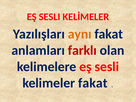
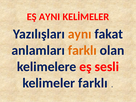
SESLI at (50, 17): SESLI -> AYNI
farklı at (82, 50) colour: red -> orange
kelimeler fakat: fakat -> farklı
